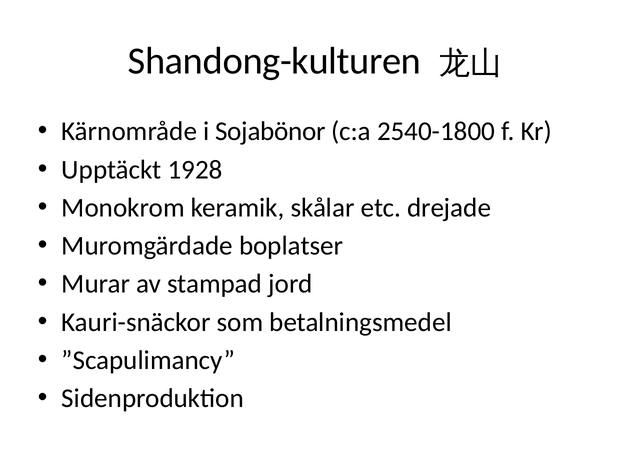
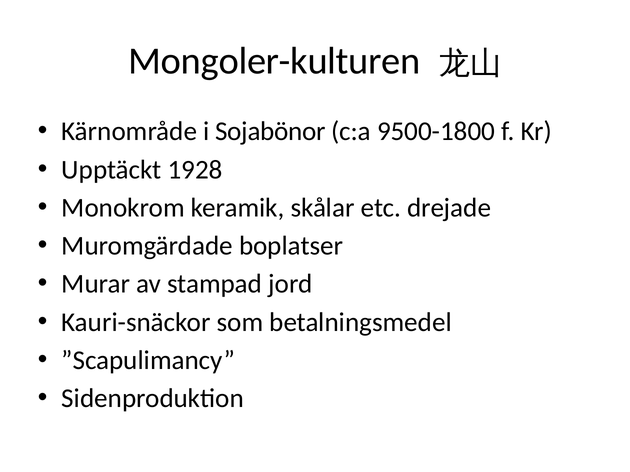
Shandong-kulturen: Shandong-kulturen -> Mongoler-kulturen
2540-1800: 2540-1800 -> 9500-1800
